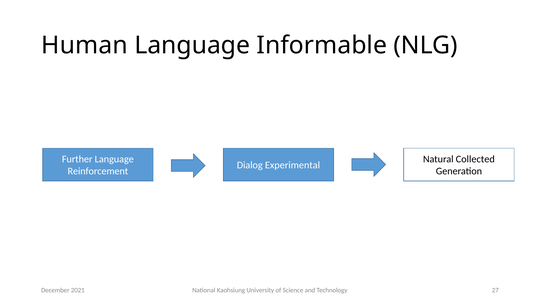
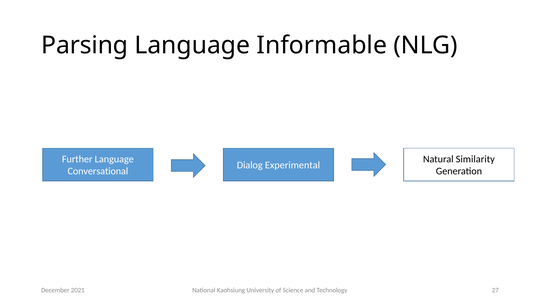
Human: Human -> Parsing
Collected: Collected -> Similarity
Reinforcement: Reinforcement -> Conversational
